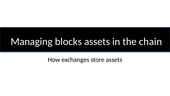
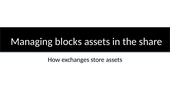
chain: chain -> share
